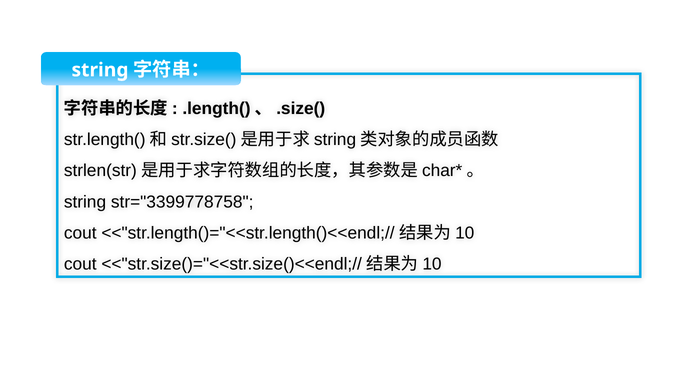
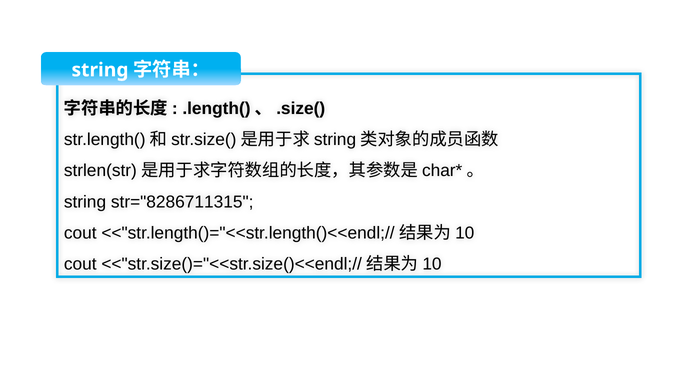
str="3399778758: str="3399778758 -> str="8286711315
